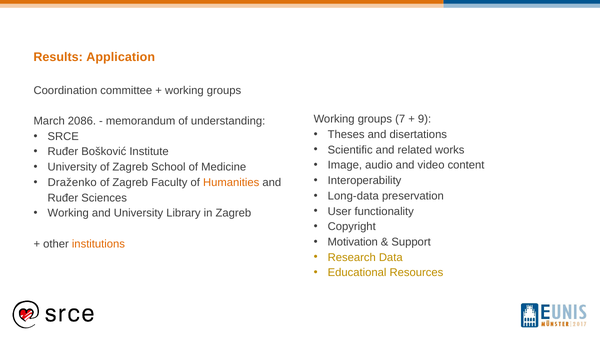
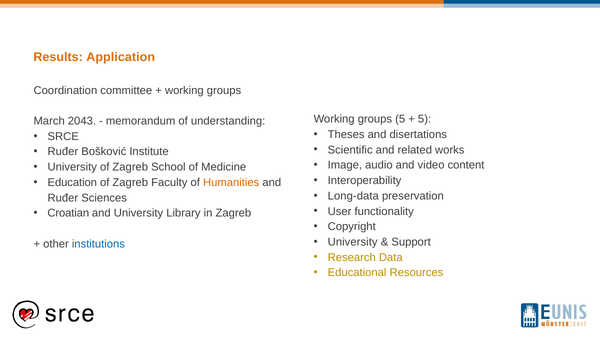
groups 7: 7 -> 5
9 at (425, 119): 9 -> 5
2086: 2086 -> 2043
Draženko: Draženko -> Education
Working at (68, 213): Working -> Croatian
Motivation at (353, 242): Motivation -> University
institutions colour: orange -> blue
